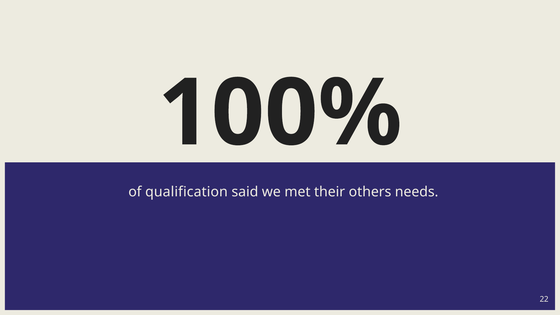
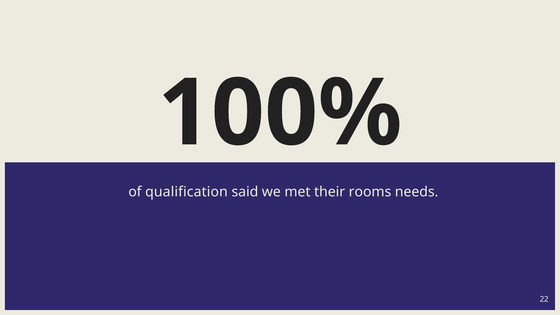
others: others -> rooms
